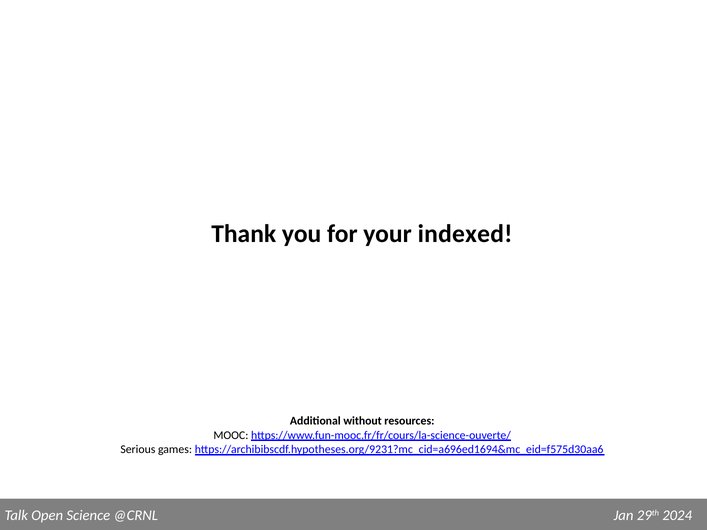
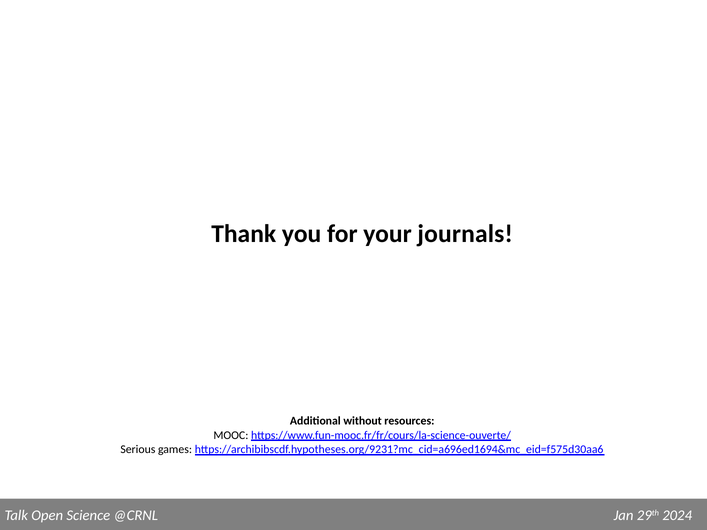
indexed: indexed -> journals
